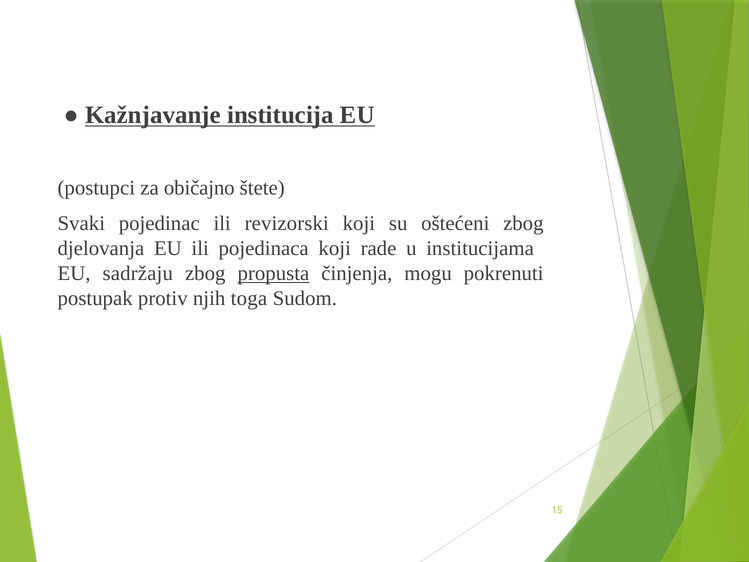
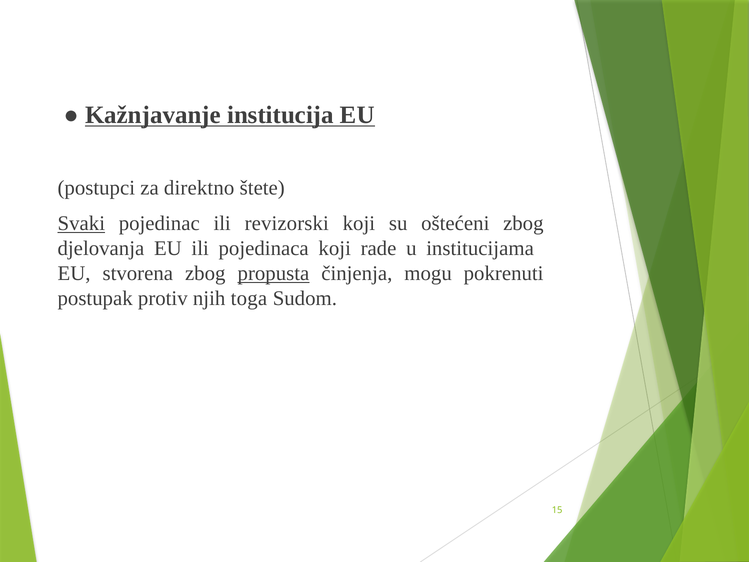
običajno: običajno -> direktno
Svaki underline: none -> present
sadržaju: sadržaju -> stvorena
